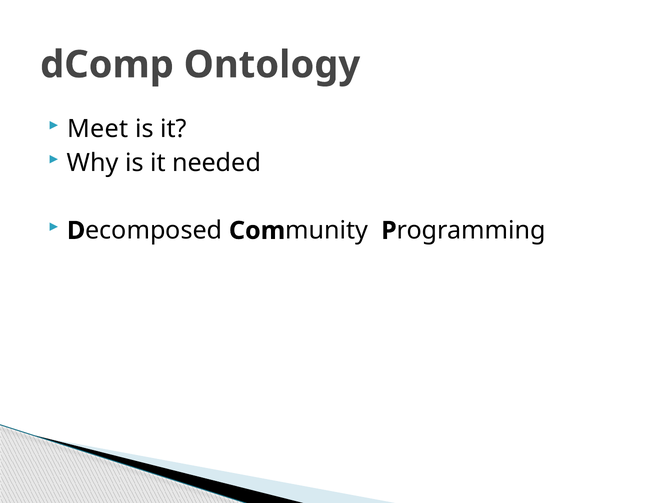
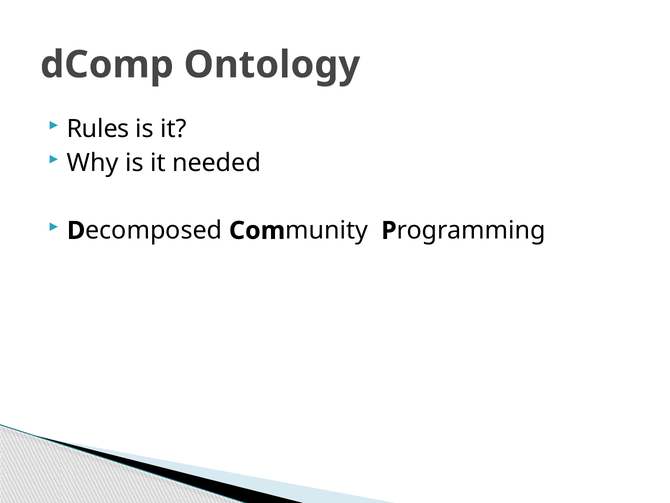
Meet: Meet -> Rules
